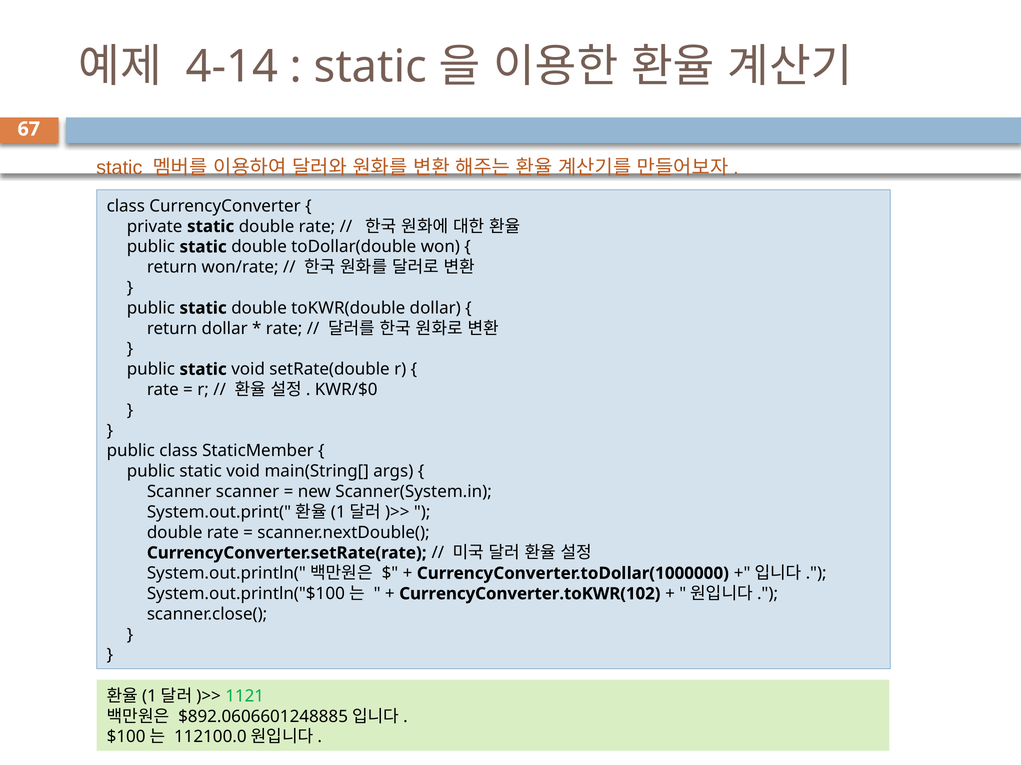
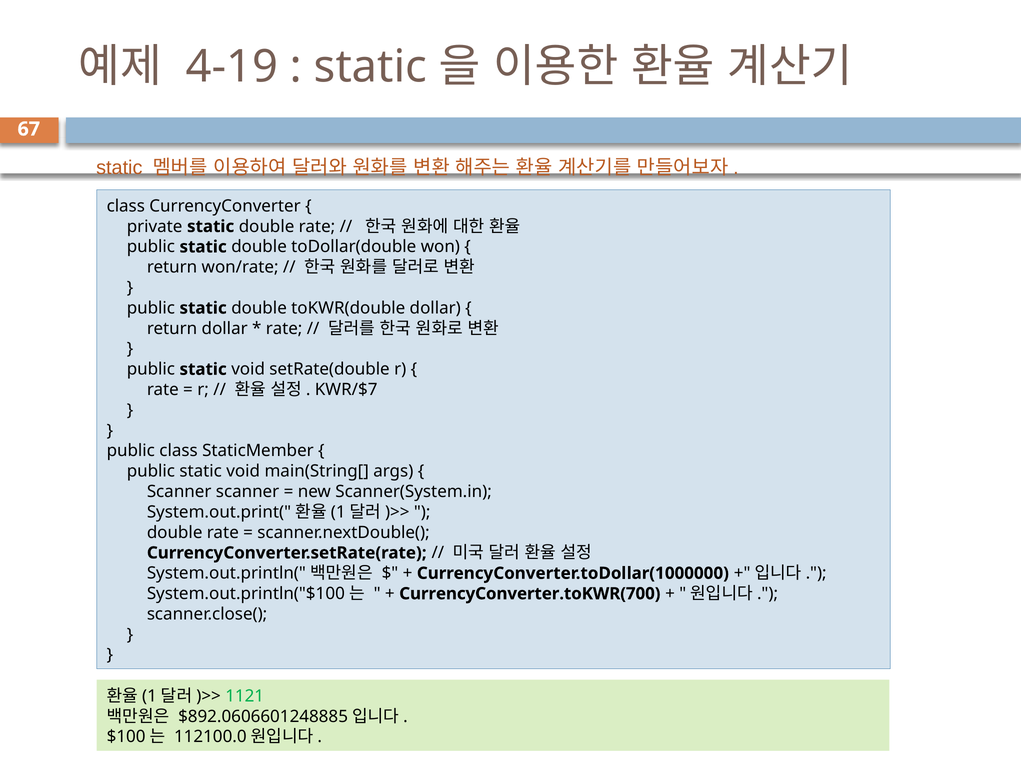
4-14: 4-14 -> 4-19
KWR/$0: KWR/$0 -> KWR/$7
CurrencyConverter.toKWR(102: CurrencyConverter.toKWR(102 -> CurrencyConverter.toKWR(700
